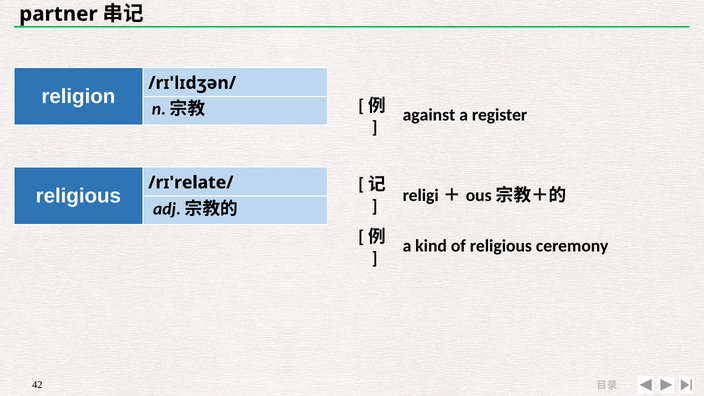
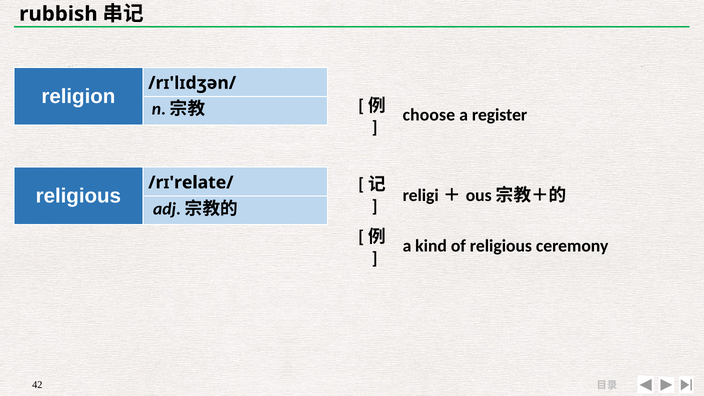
partner: partner -> rubbish
against: against -> choose
